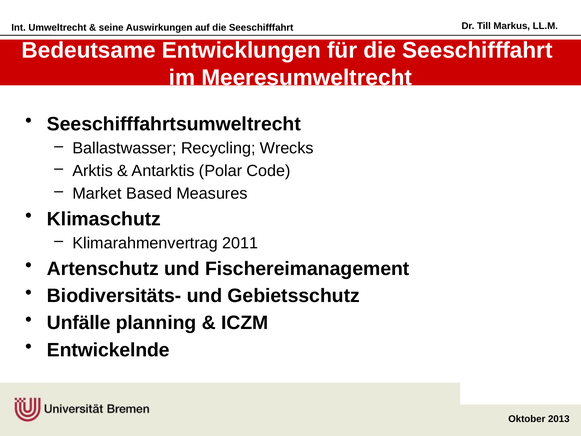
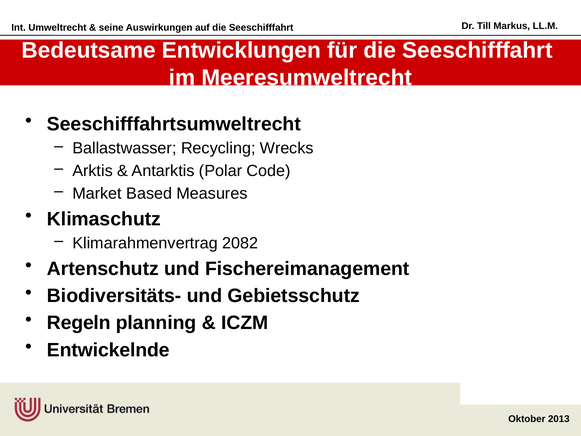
2011: 2011 -> 2082
Unfälle: Unfälle -> Regeln
